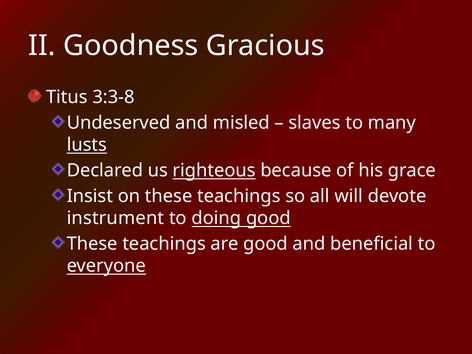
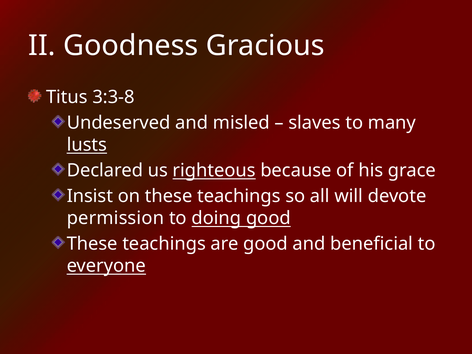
instrument: instrument -> permission
